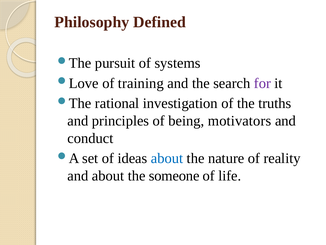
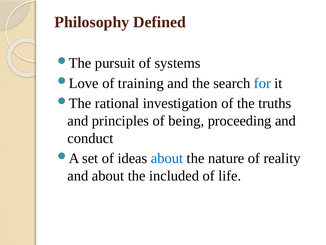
for colour: purple -> blue
motivators: motivators -> proceeding
someone: someone -> included
